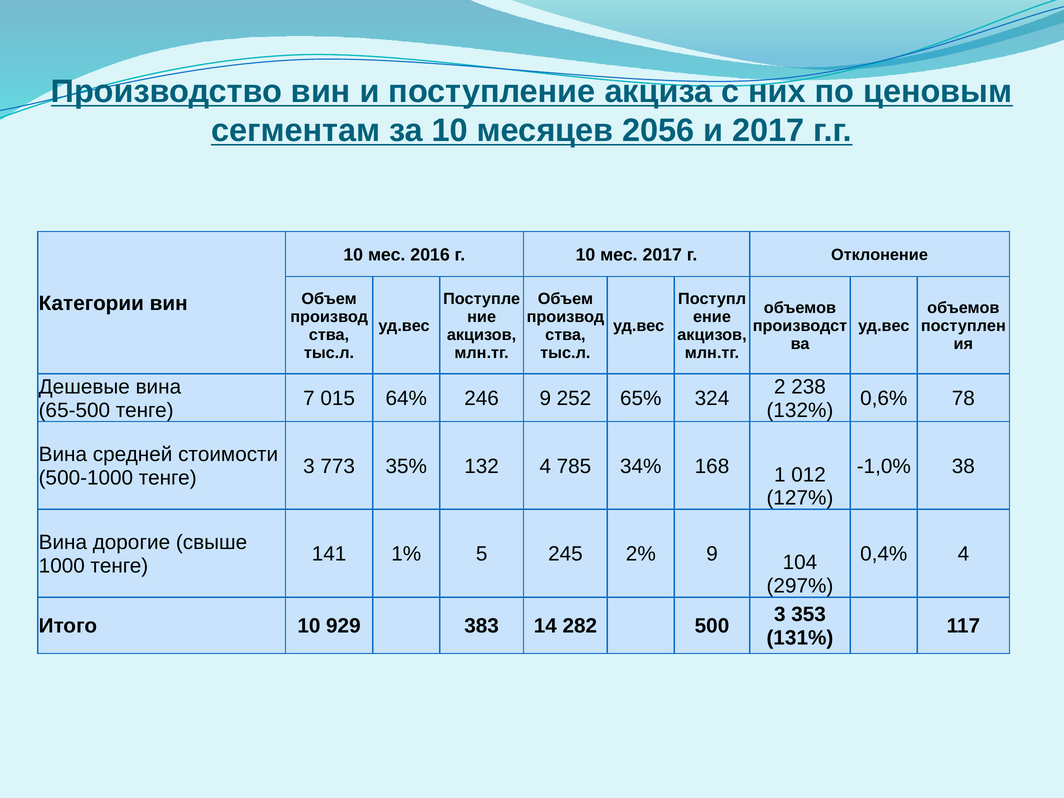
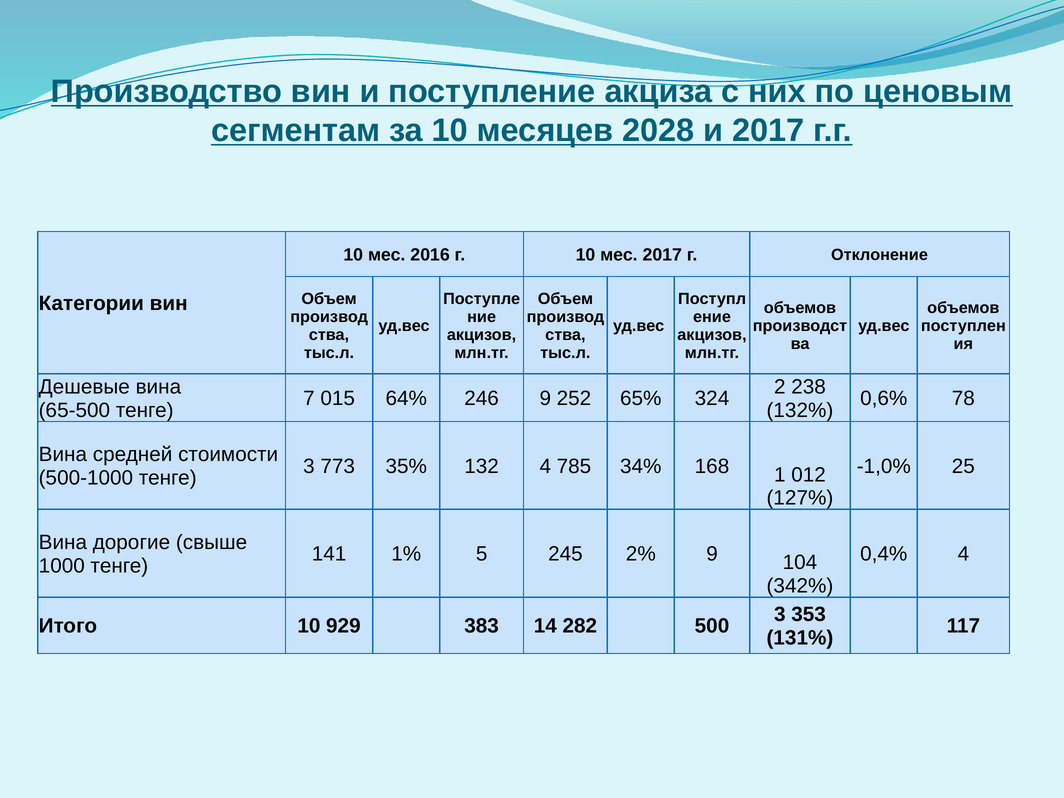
2056: 2056 -> 2028
38: 38 -> 25
297%: 297% -> 342%
